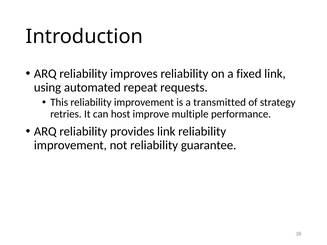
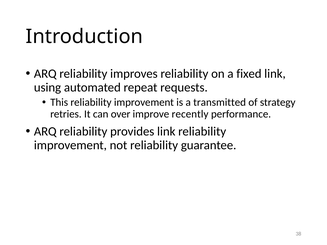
host: host -> over
multiple: multiple -> recently
